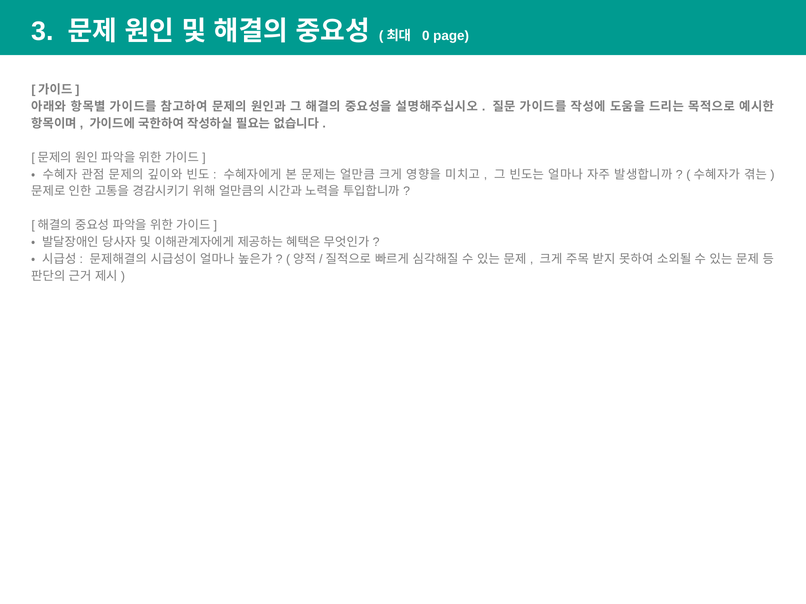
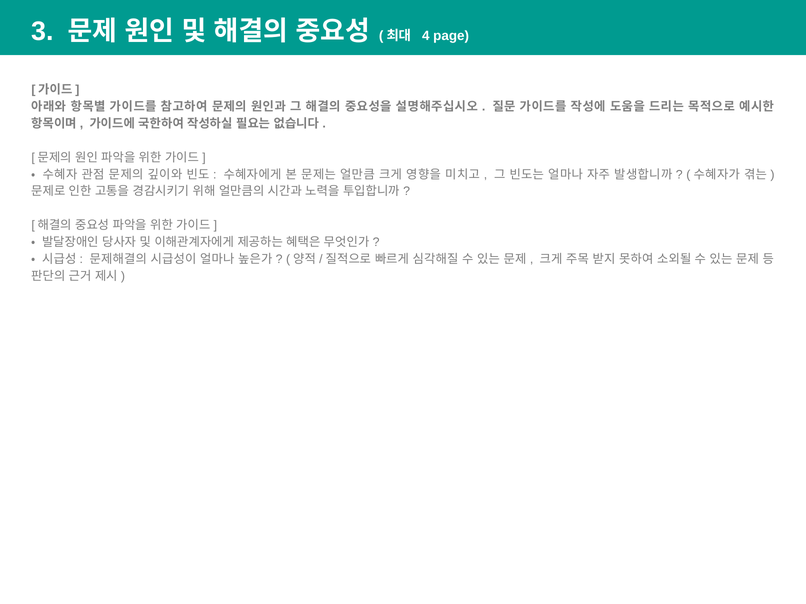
0: 0 -> 4
